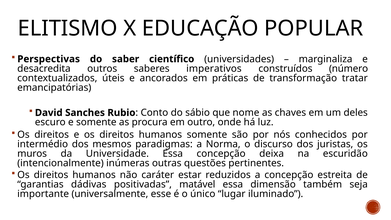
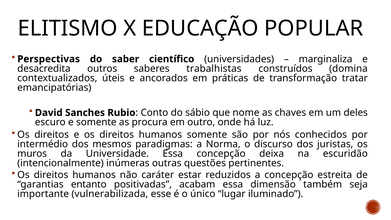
imperativos: imperativos -> trabalhistas
número: número -> domina
dádivas: dádivas -> entanto
matável: matável -> acabam
universalmente: universalmente -> vulnerabilizada
